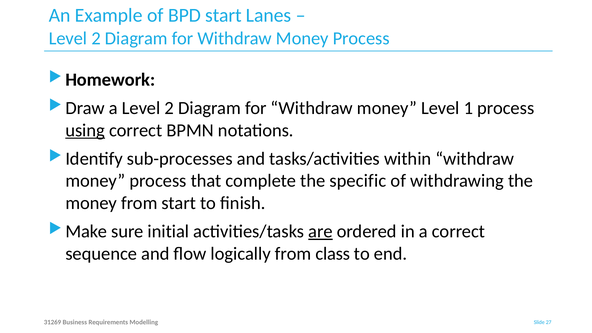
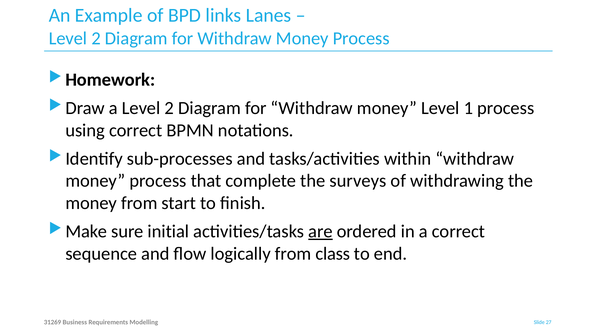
BPD start: start -> links
using underline: present -> none
specific: specific -> surveys
